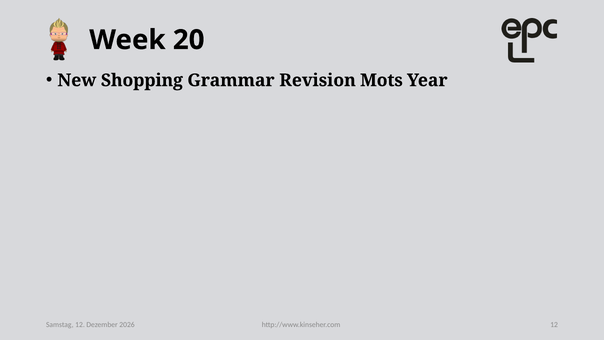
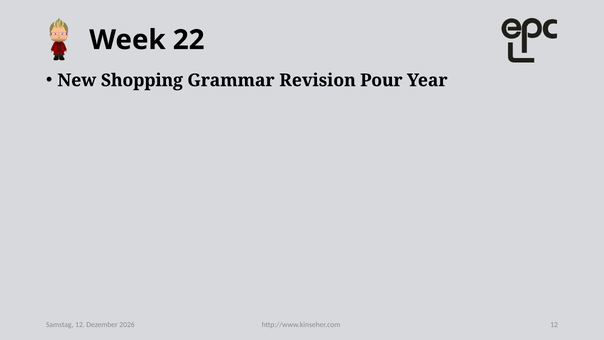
20: 20 -> 22
Mots: Mots -> Pour
